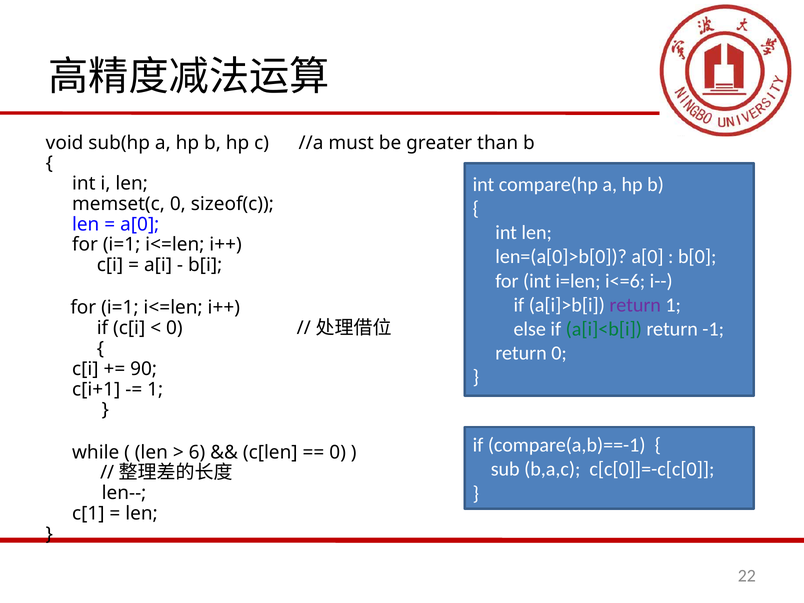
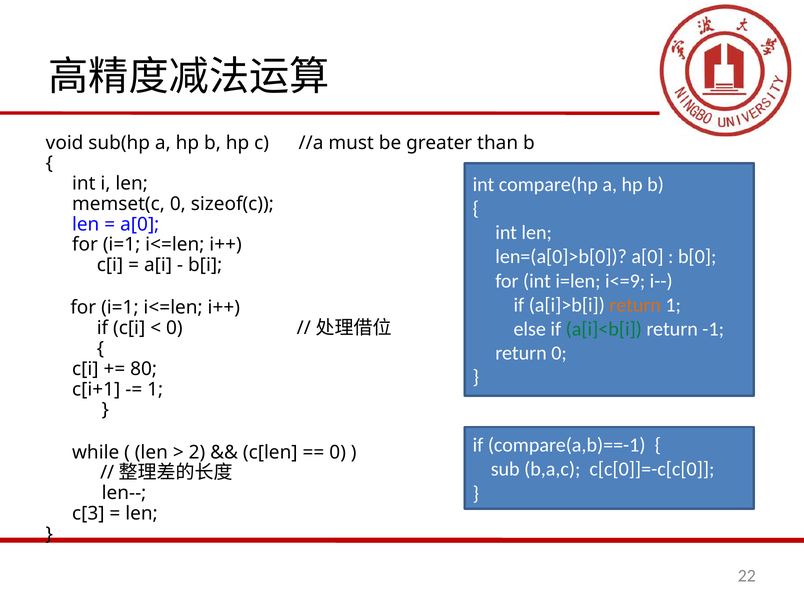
i<=6: i<=6 -> i<=9
return at (635, 305) colour: purple -> orange
90: 90 -> 80
6: 6 -> 2
c[1: c[1 -> c[3
